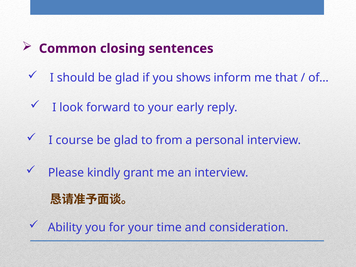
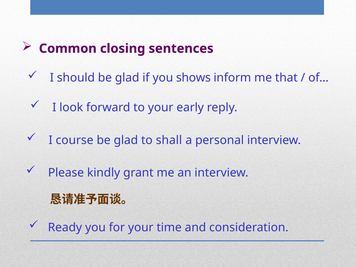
from: from -> shall
Ability: Ability -> Ready
